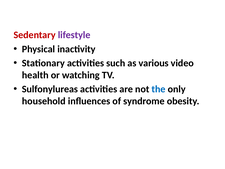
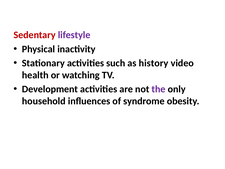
various: various -> history
Sulfonylureas: Sulfonylureas -> Development
the colour: blue -> purple
